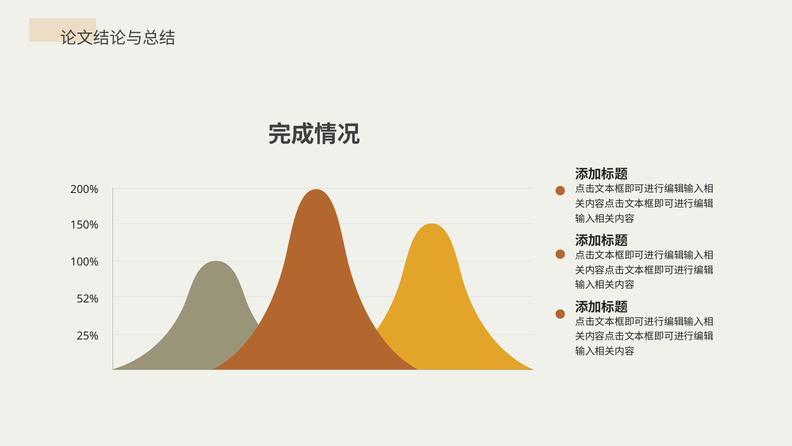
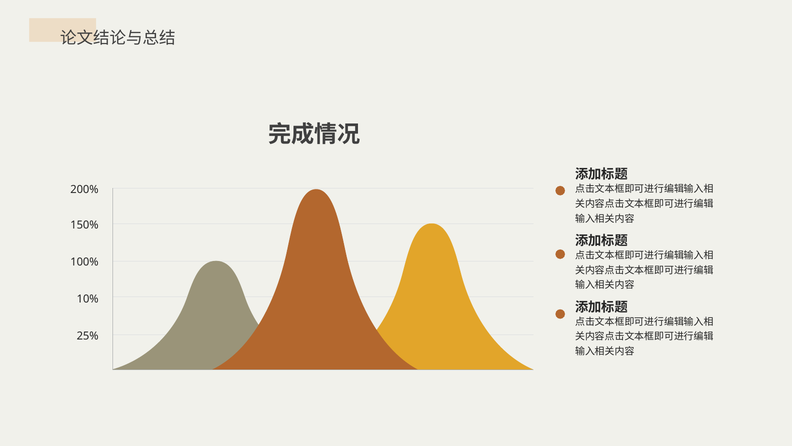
52%: 52% -> 10%
